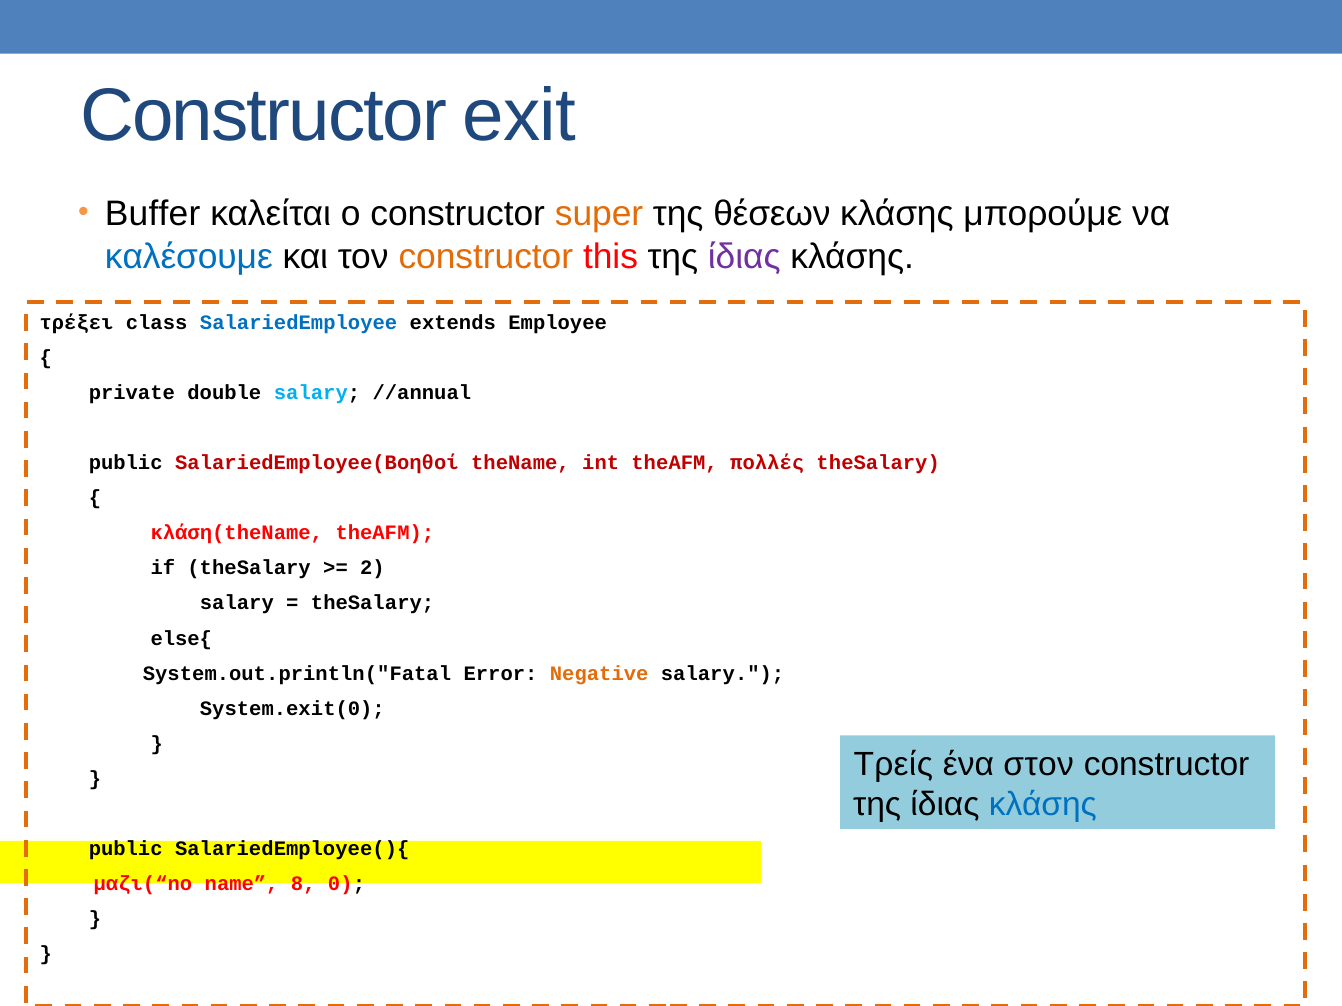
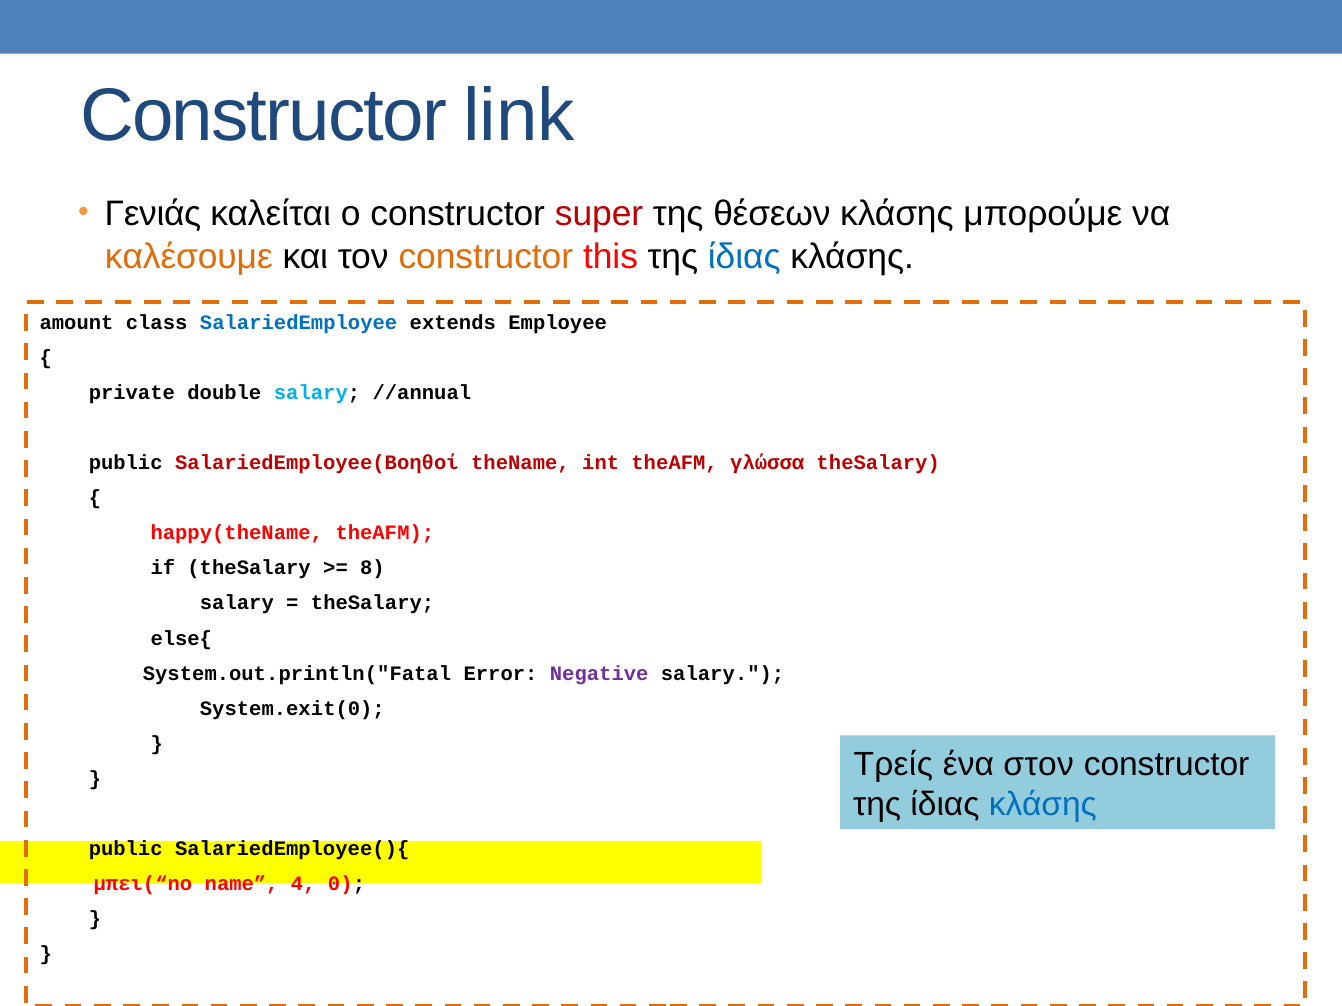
exit: exit -> link
Buffer: Buffer -> Γενιάς
super colour: orange -> red
καλέσουμε colour: blue -> orange
ίδιας at (744, 256) colour: purple -> blue
τρέξει: τρέξει -> amount
πολλές: πολλές -> γλώσσα
κλάση(theName: κλάση(theName -> happy(theName
2: 2 -> 8
Negative colour: orange -> purple
μαζι(“no: μαζι(“no -> μπει(“no
8: 8 -> 4
